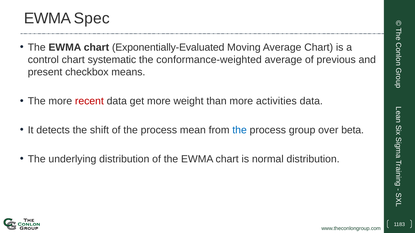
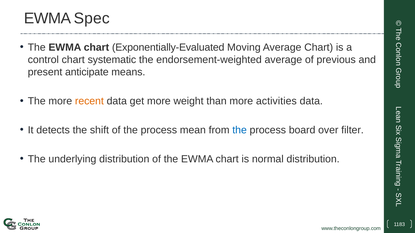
conformance-weighted: conformance-weighted -> endorsement-weighted
checkbox: checkbox -> anticipate
recent colour: red -> orange
group: group -> board
beta: beta -> filter
